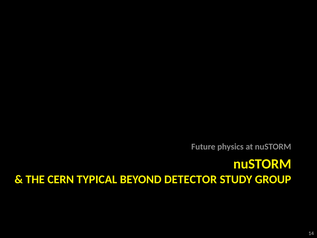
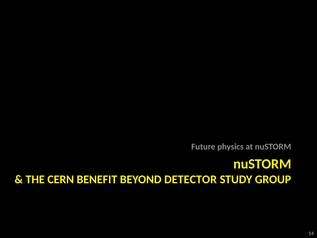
TYPICAL: TYPICAL -> BENEFIT
